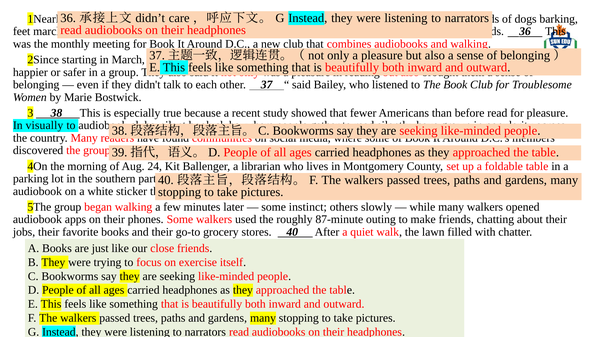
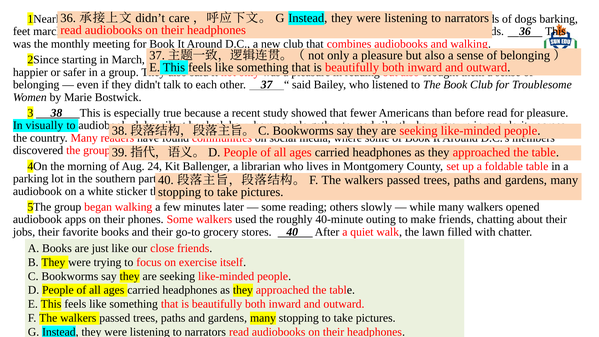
some instinct: instinct -> reading
87-minute: 87-minute -> 40-minute
